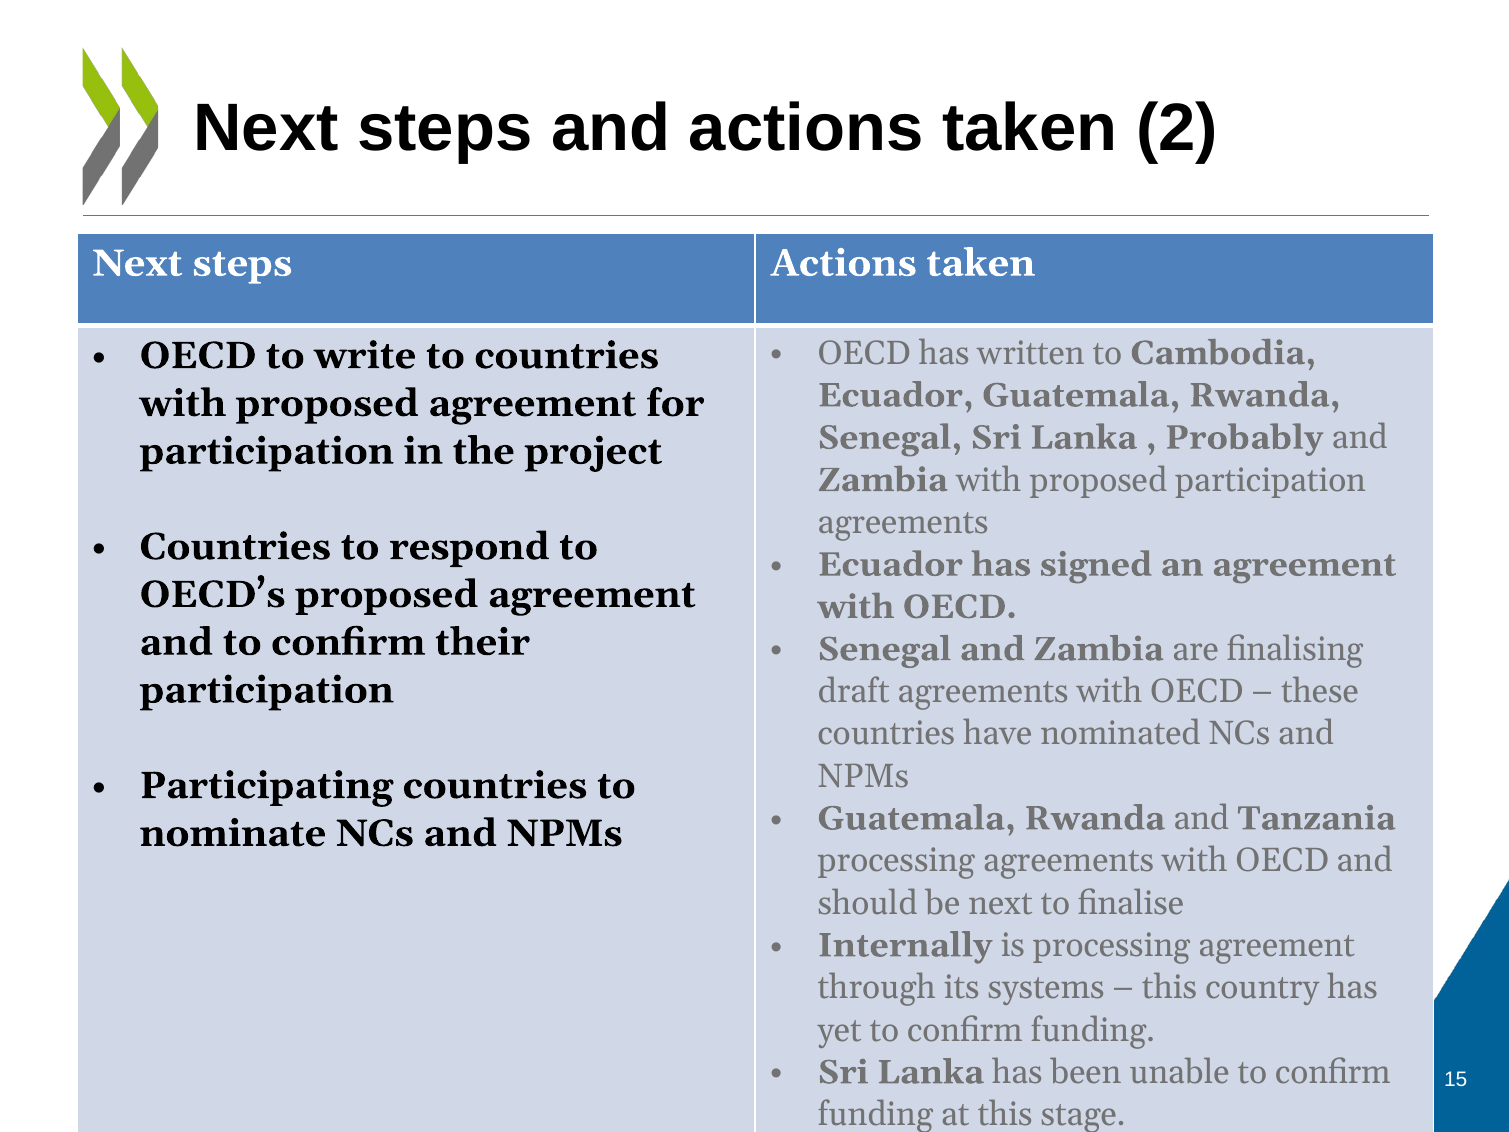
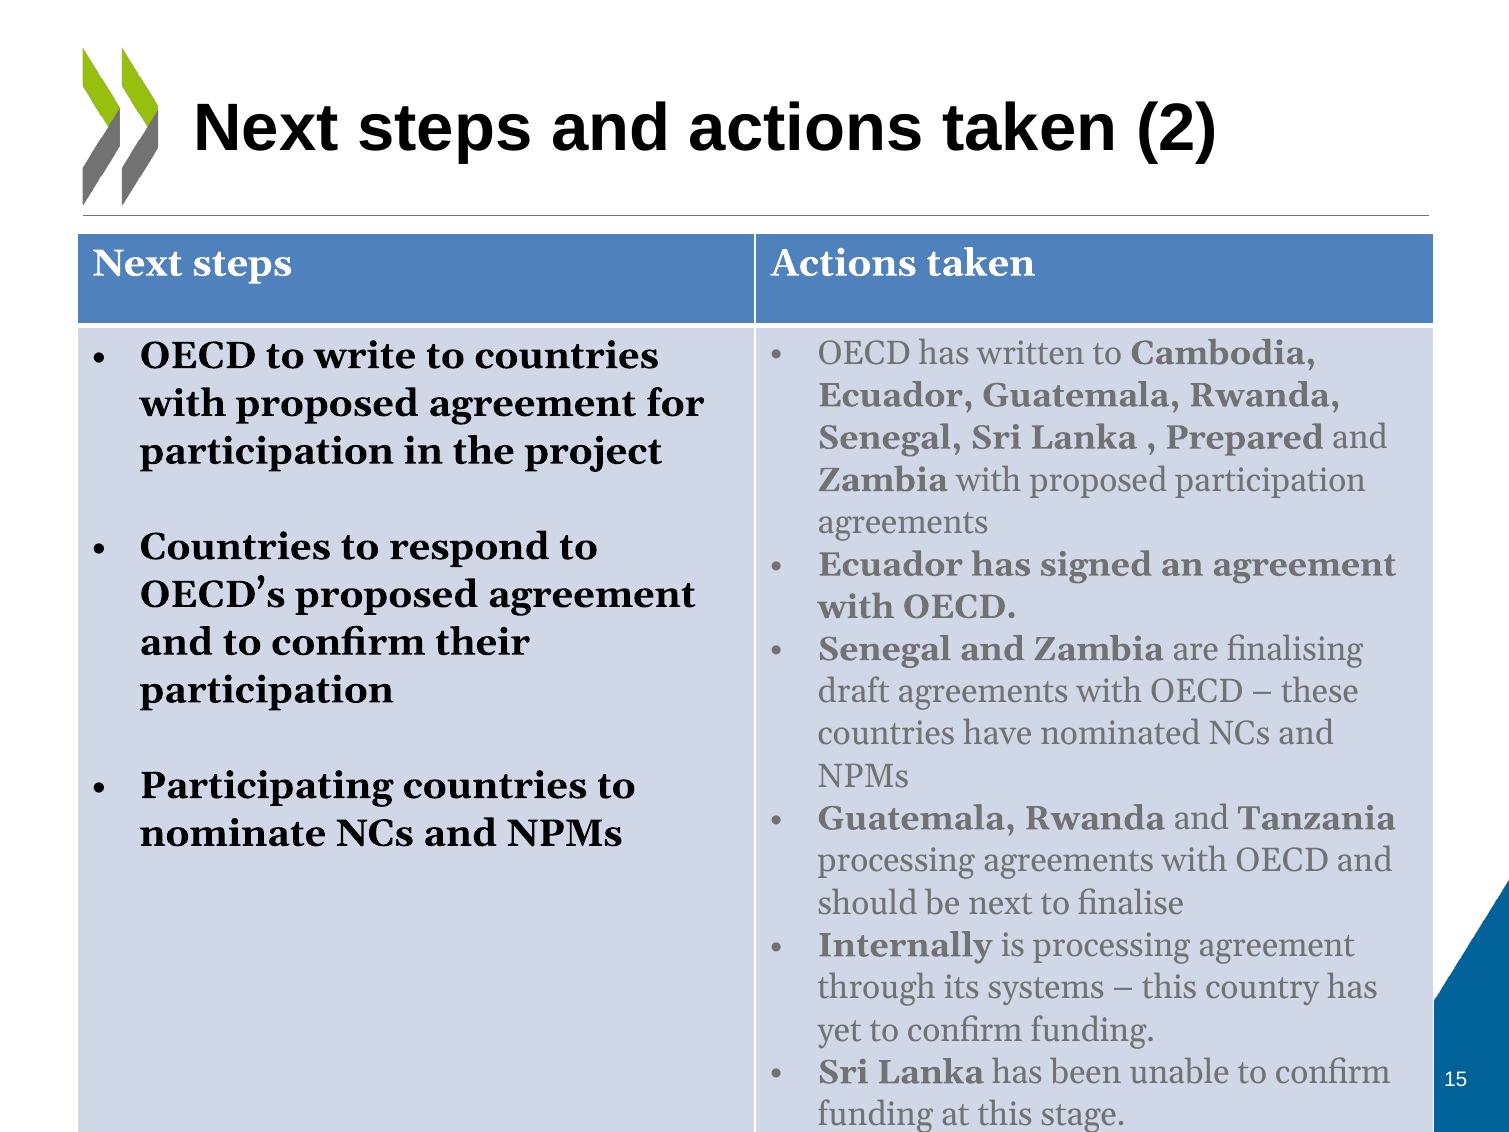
Probably: Probably -> Prepared
